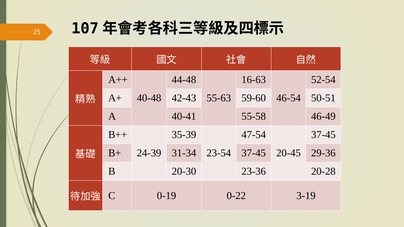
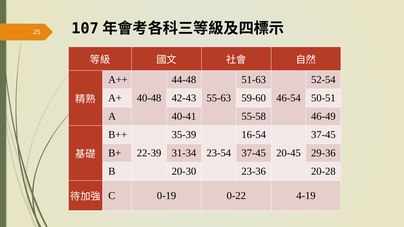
16-63: 16-63 -> 51-63
47-54: 47-54 -> 16-54
24-39: 24-39 -> 22-39
3-19: 3-19 -> 4-19
